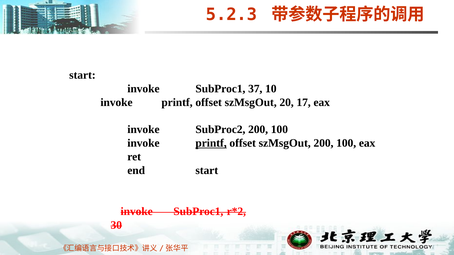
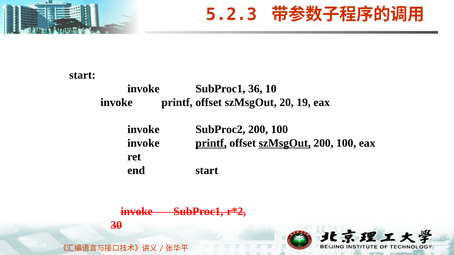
37: 37 -> 36
17: 17 -> 19
szMsgOut at (285, 143) underline: none -> present
